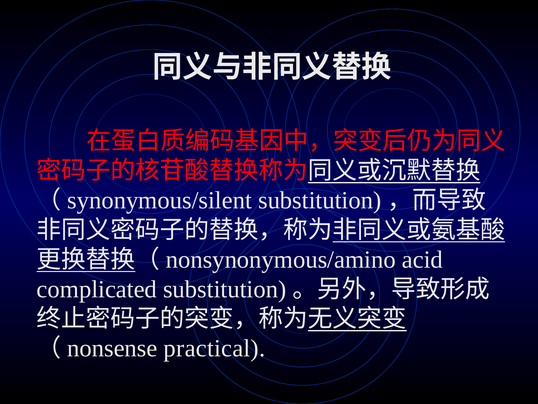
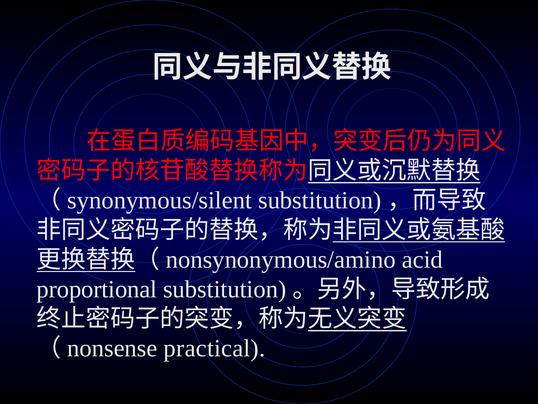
complicated: complicated -> proportional
